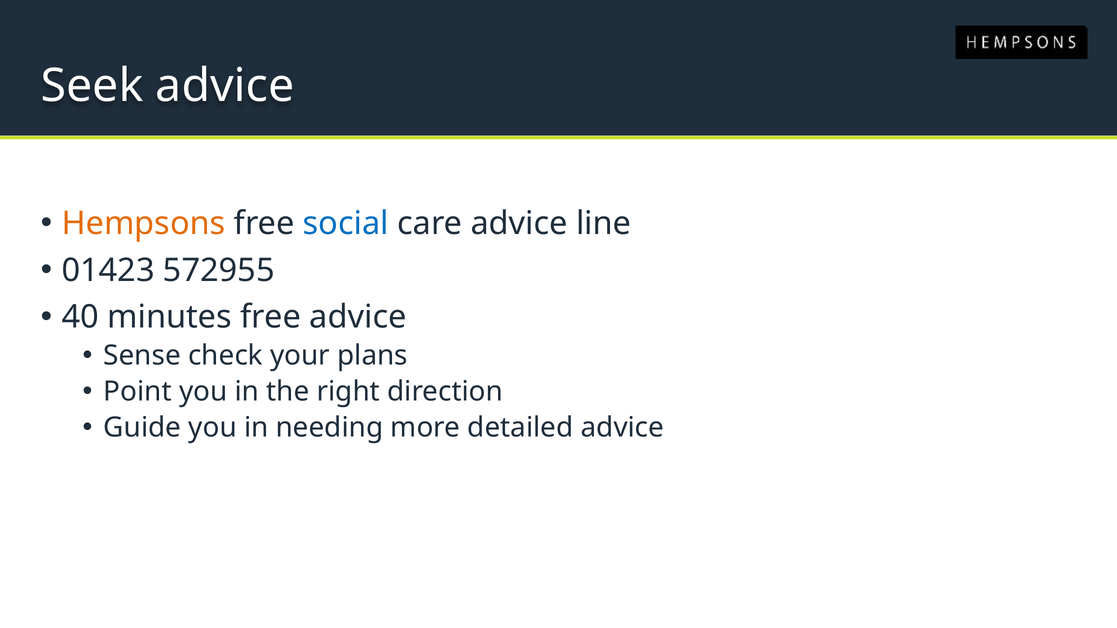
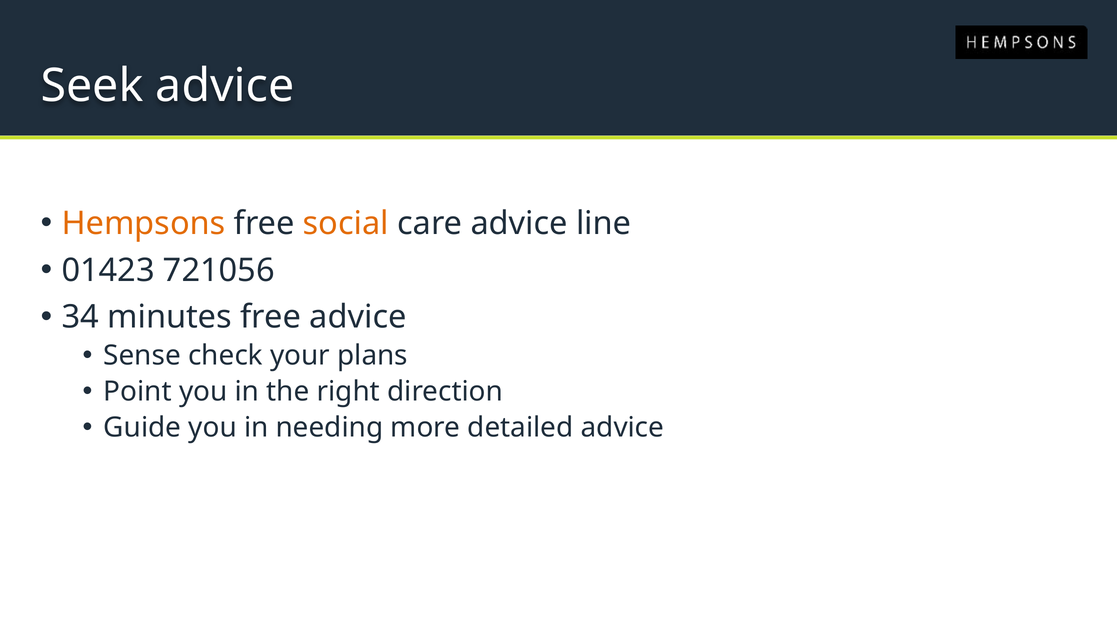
social colour: blue -> orange
572955: 572955 -> 721056
40: 40 -> 34
